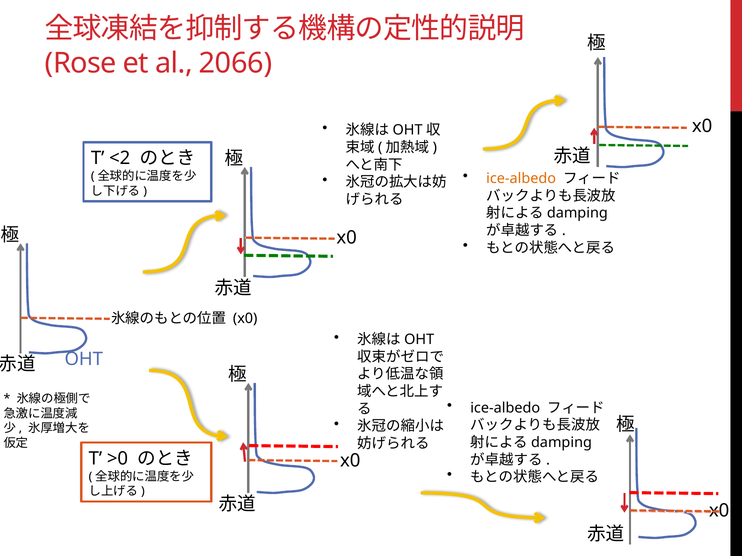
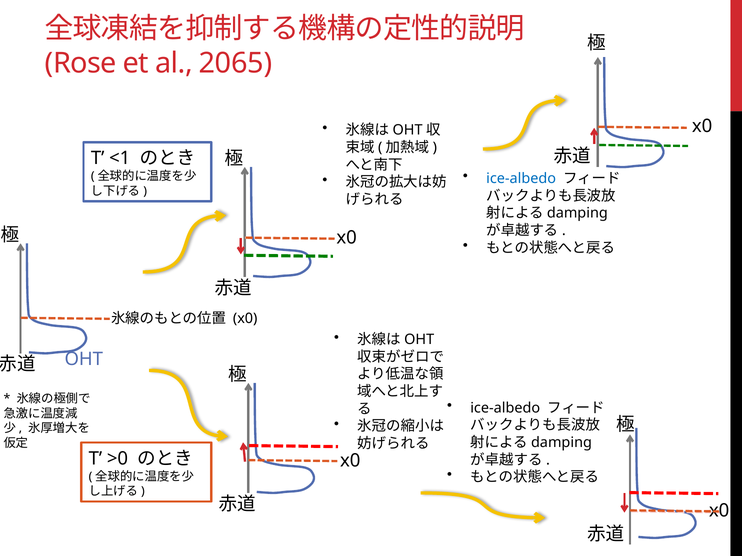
2066: 2066 -> 2065
<2: <2 -> <1
ice-albedo at (521, 179) colour: orange -> blue
